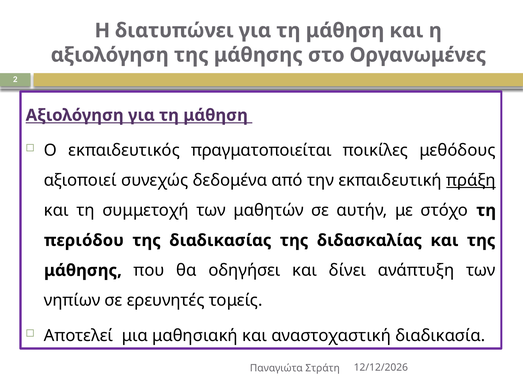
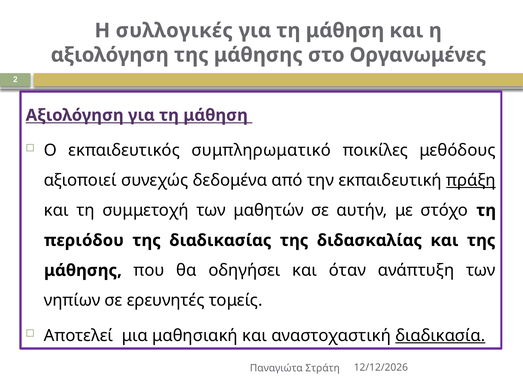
διατυπώνει: διατυπώνει -> συλλογικές
πραγματοποιείται: πραγματοποιείται -> συμπληρωματικό
δίνει: δίνει -> όταν
διαδικασία underline: none -> present
